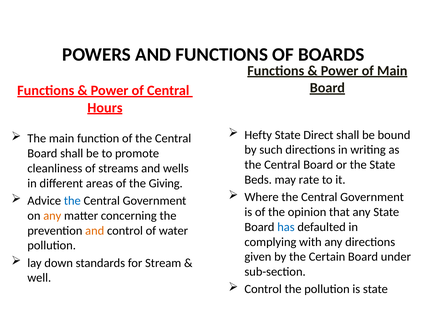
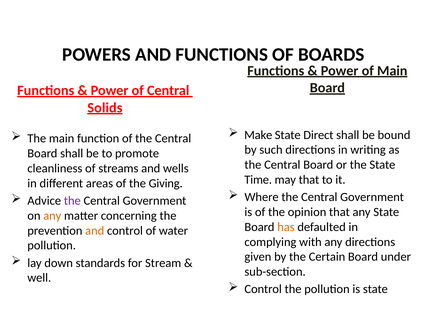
Hours: Hours -> Solids
Hefty: Hefty -> Make
Beds: Beds -> Time
may rate: rate -> that
the at (72, 201) colour: blue -> purple
has colour: blue -> orange
